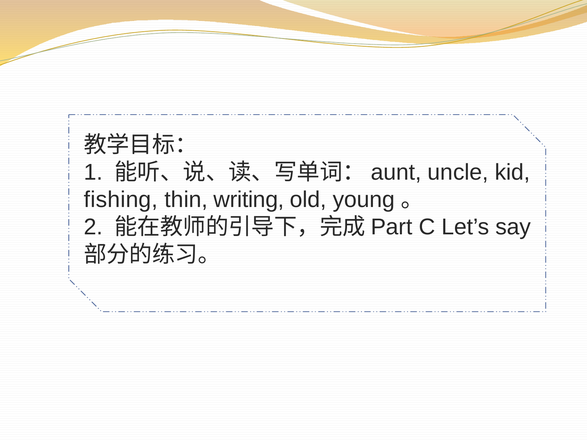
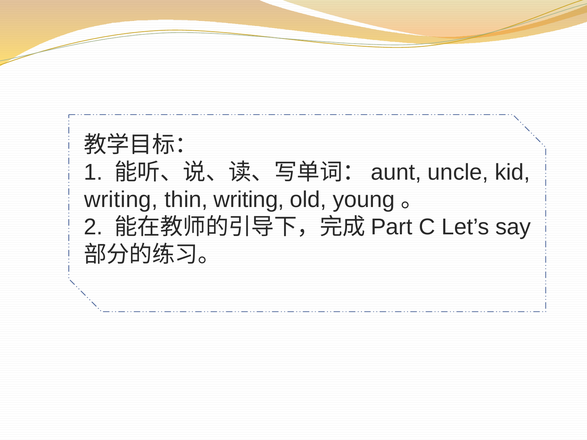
fishing at (121, 200): fishing -> writing
